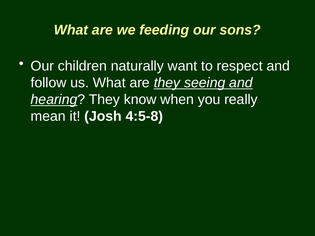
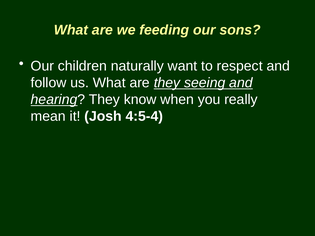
4:5-8: 4:5-8 -> 4:5-4
